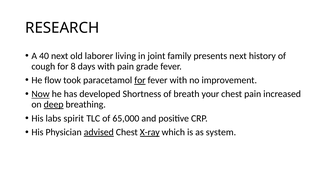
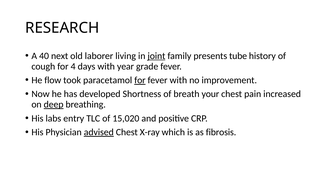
joint underline: none -> present
presents next: next -> tube
8: 8 -> 4
with pain: pain -> year
Now underline: present -> none
spirit: spirit -> entry
65,000: 65,000 -> 15,020
X-ray underline: present -> none
system: system -> fibrosis
